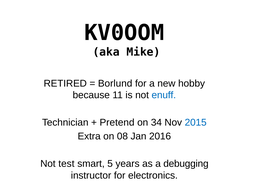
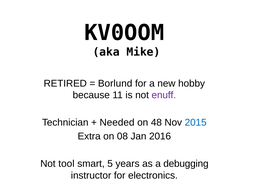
enuff colour: blue -> purple
Pretend: Pretend -> Needed
34: 34 -> 48
test: test -> tool
